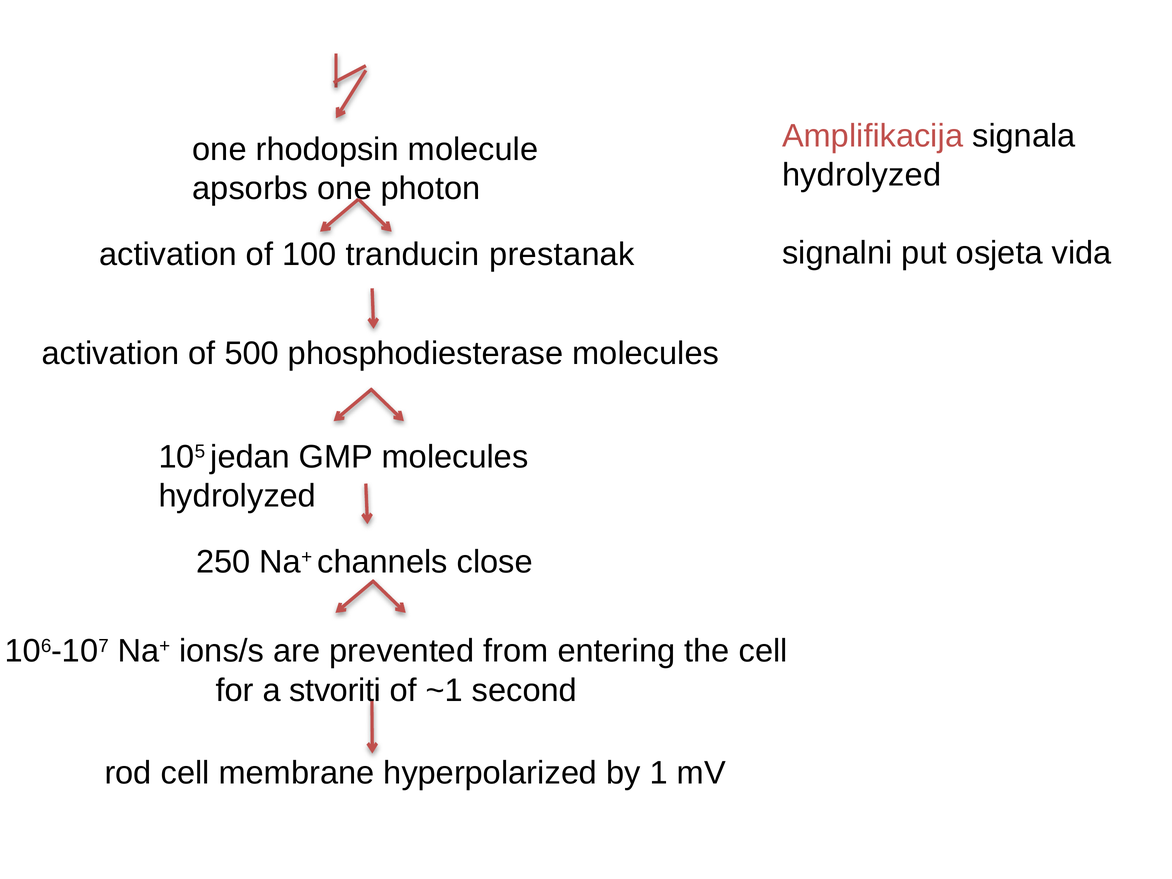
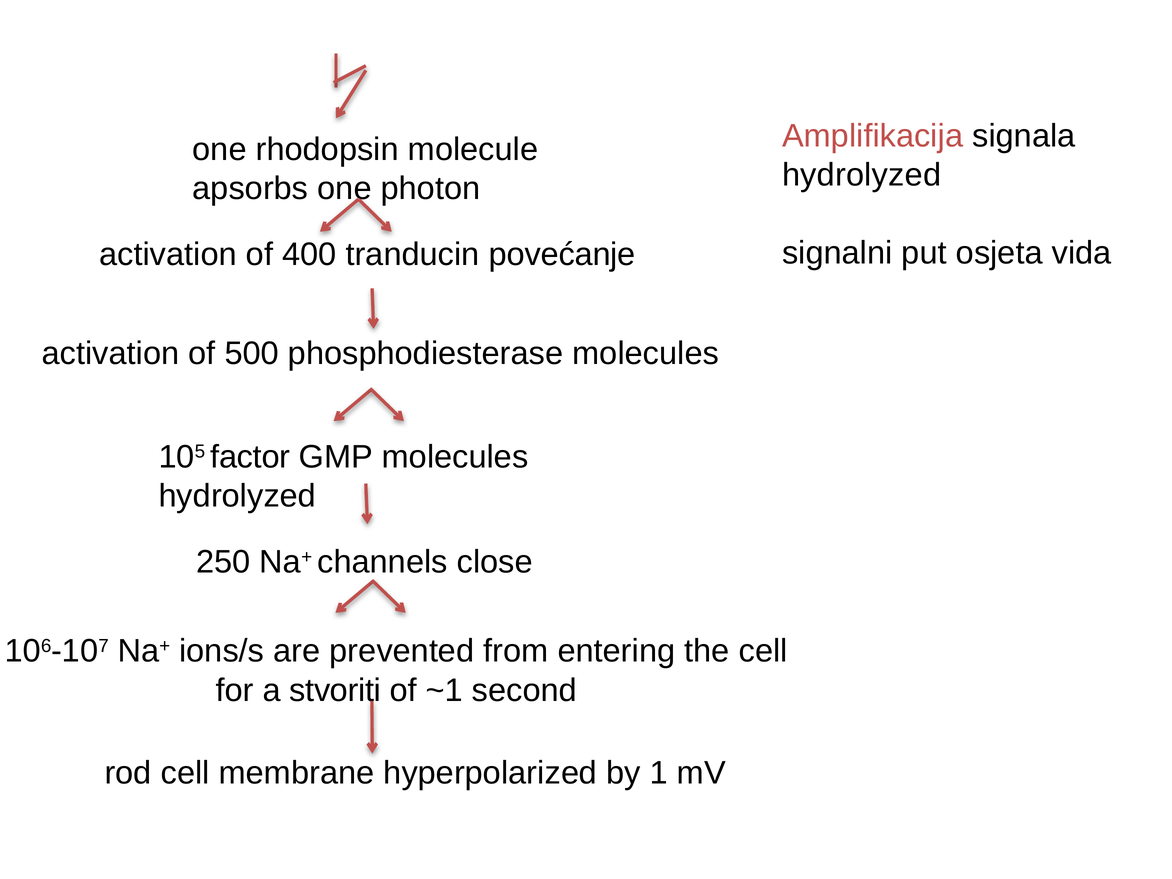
100: 100 -> 400
prestanak: prestanak -> povećanje
jedan: jedan -> factor
